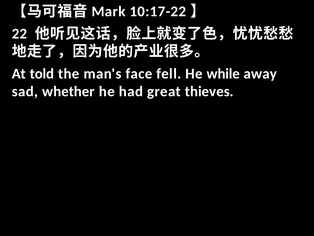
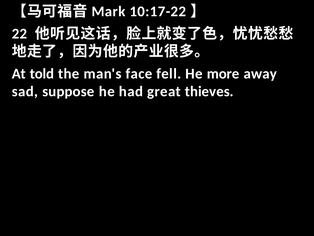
while: while -> more
whether: whether -> suppose
